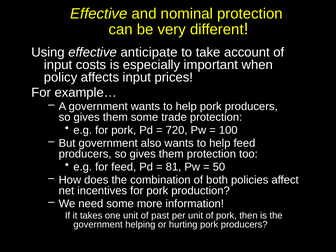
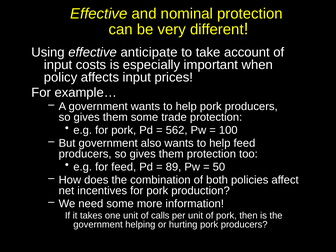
720: 720 -> 562
81: 81 -> 89
past: past -> calls
